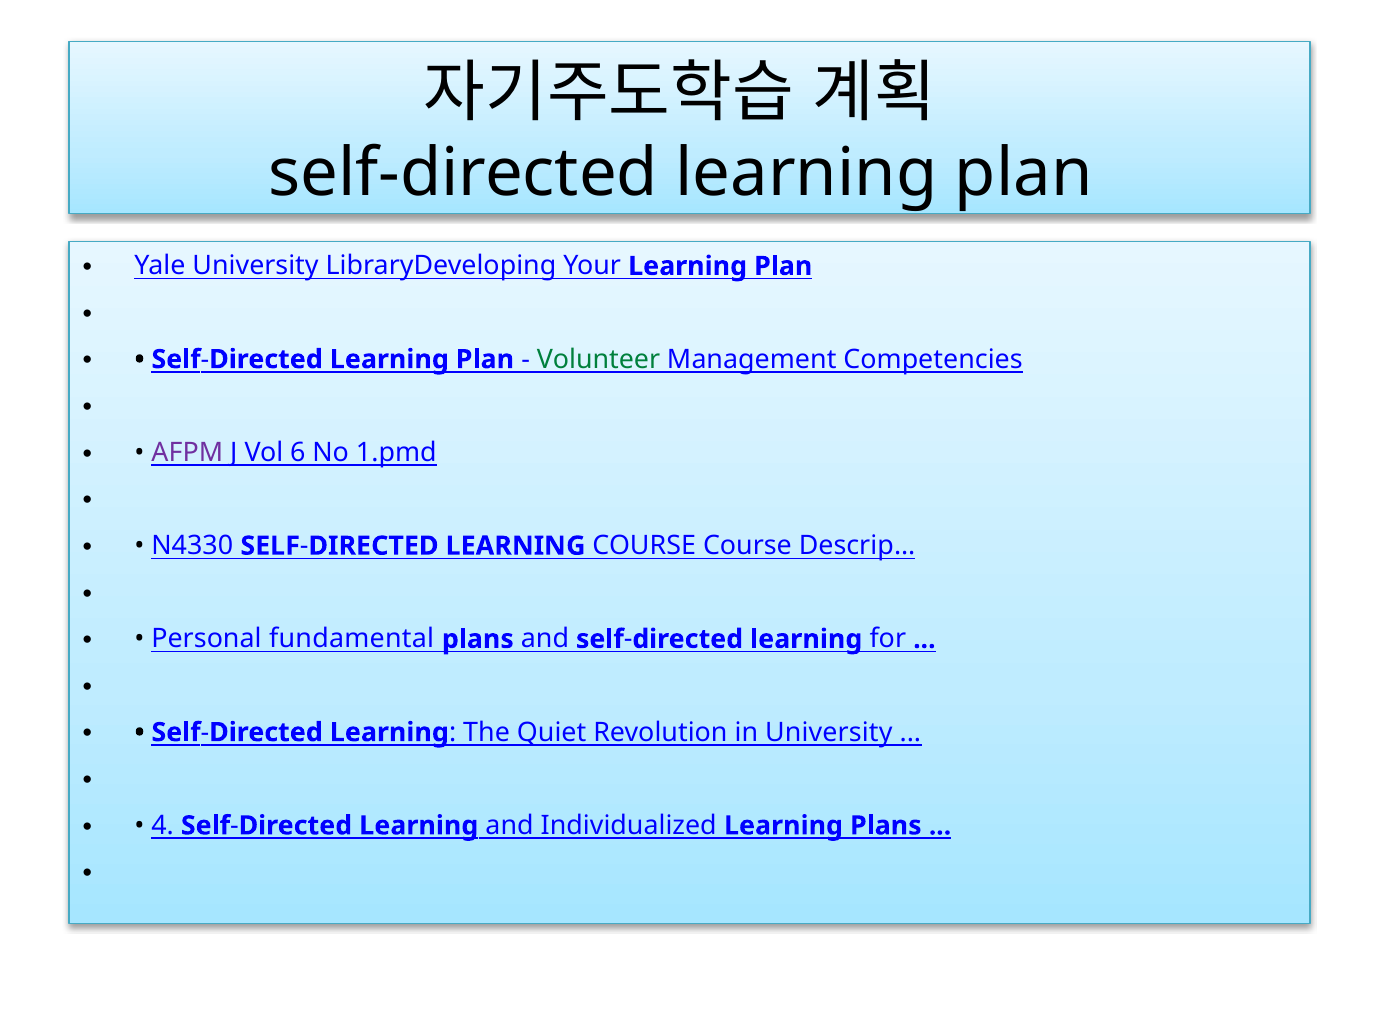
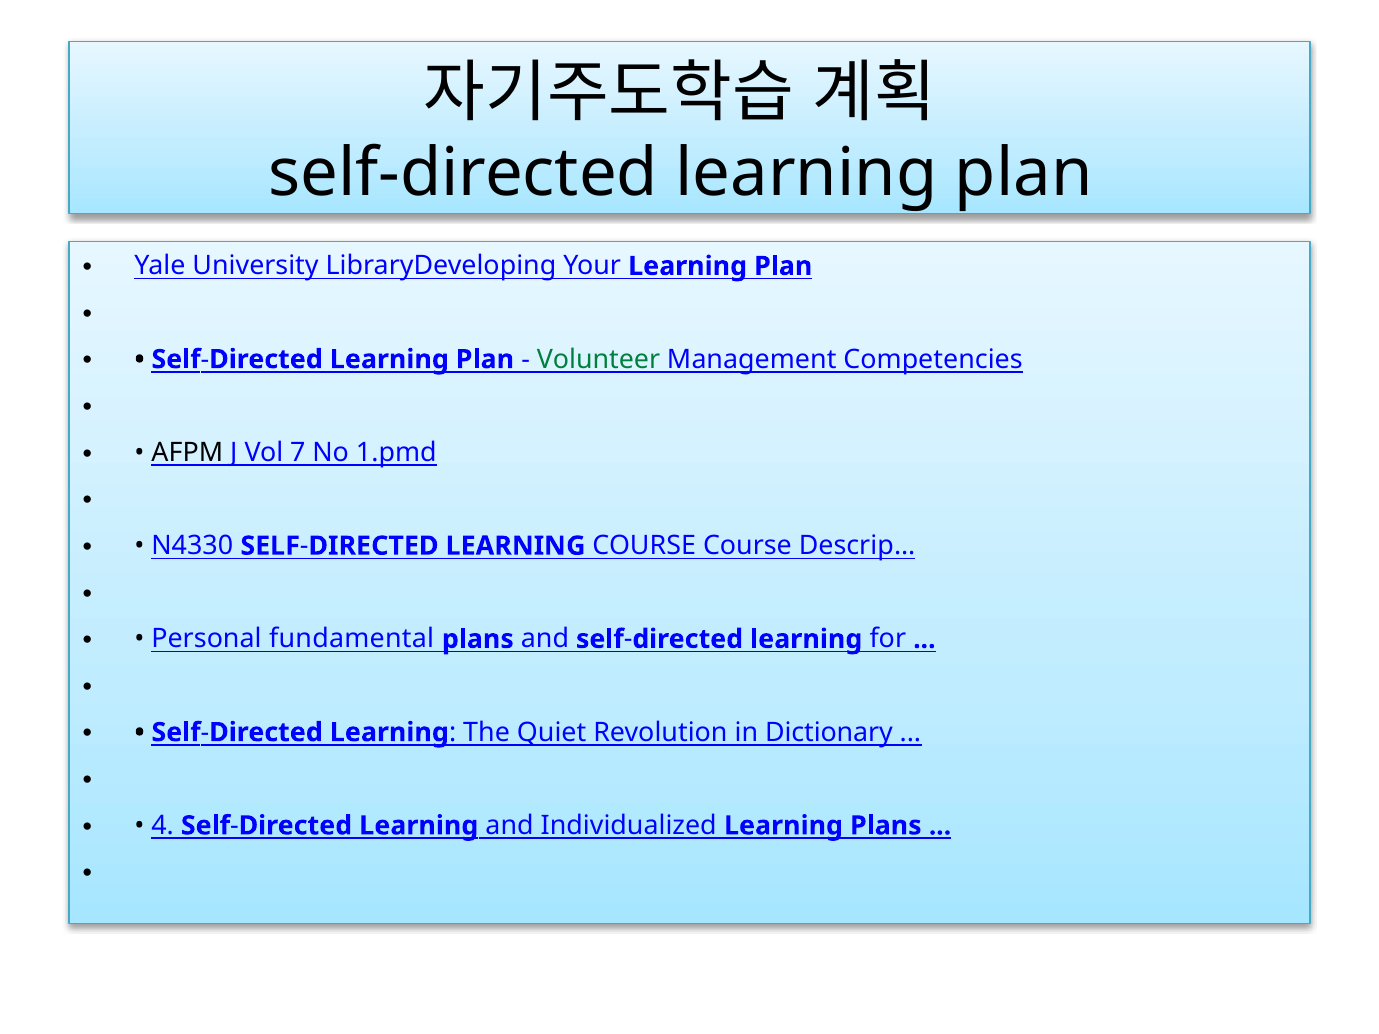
AFPM colour: purple -> black
6: 6 -> 7
in University: University -> Dictionary
